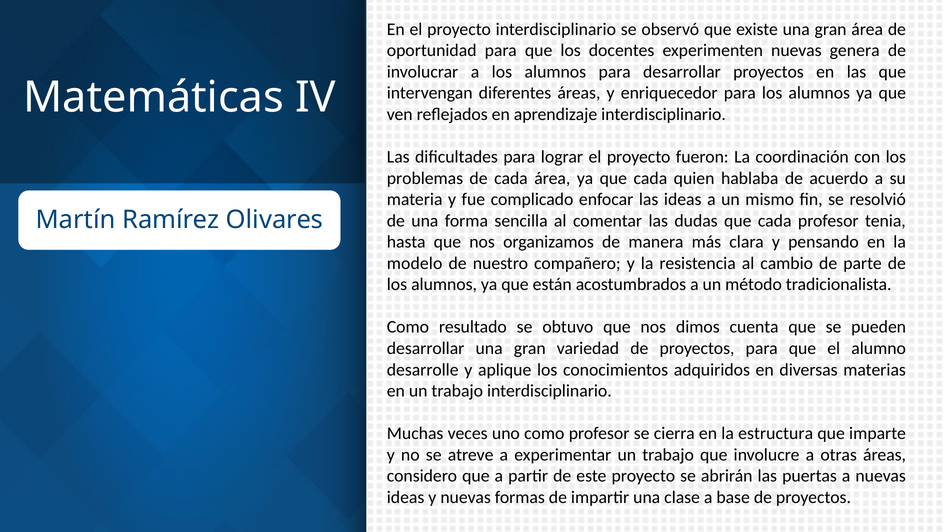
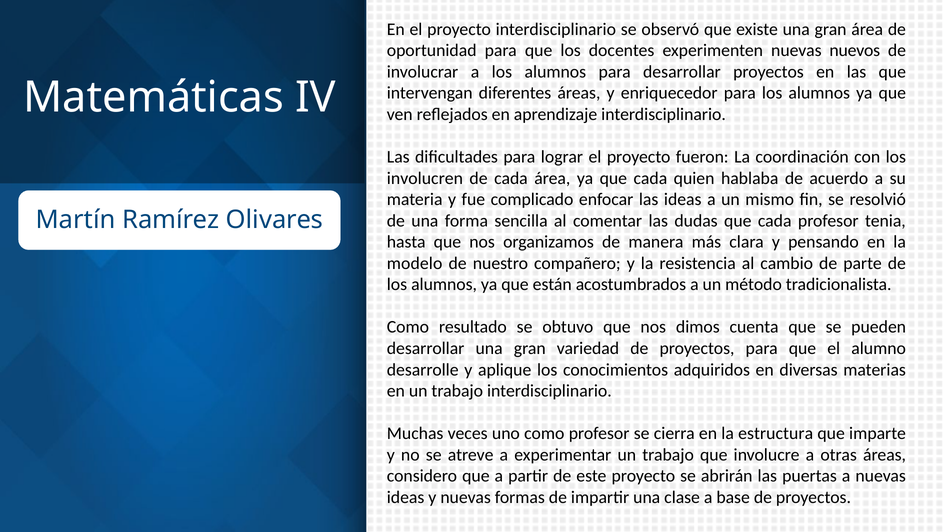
genera: genera -> nuevos
problemas: problemas -> involucren
